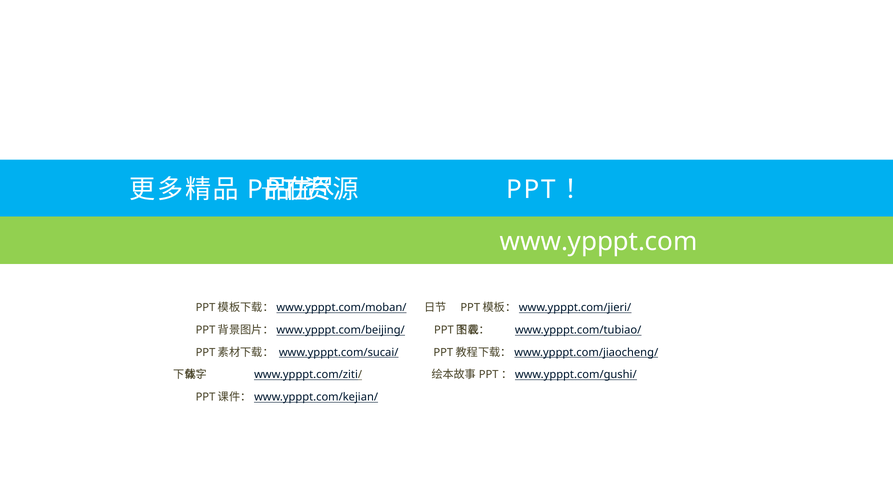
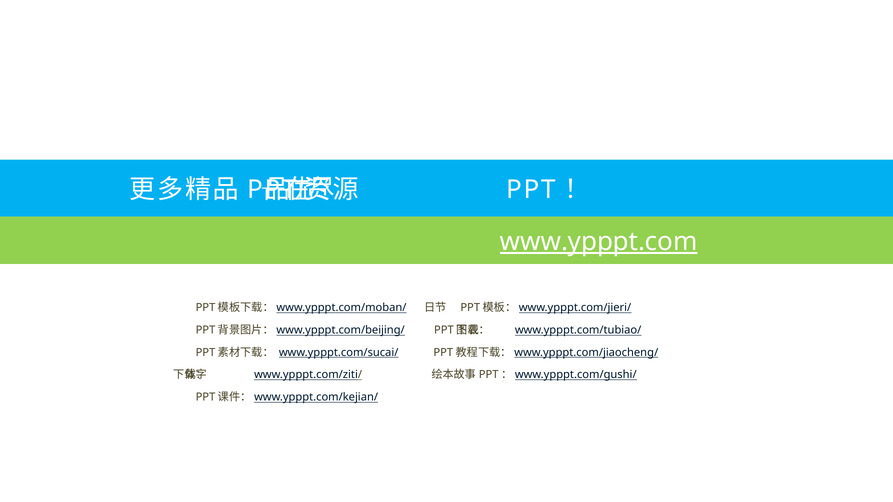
www.ypppt.com underline: none -> present
